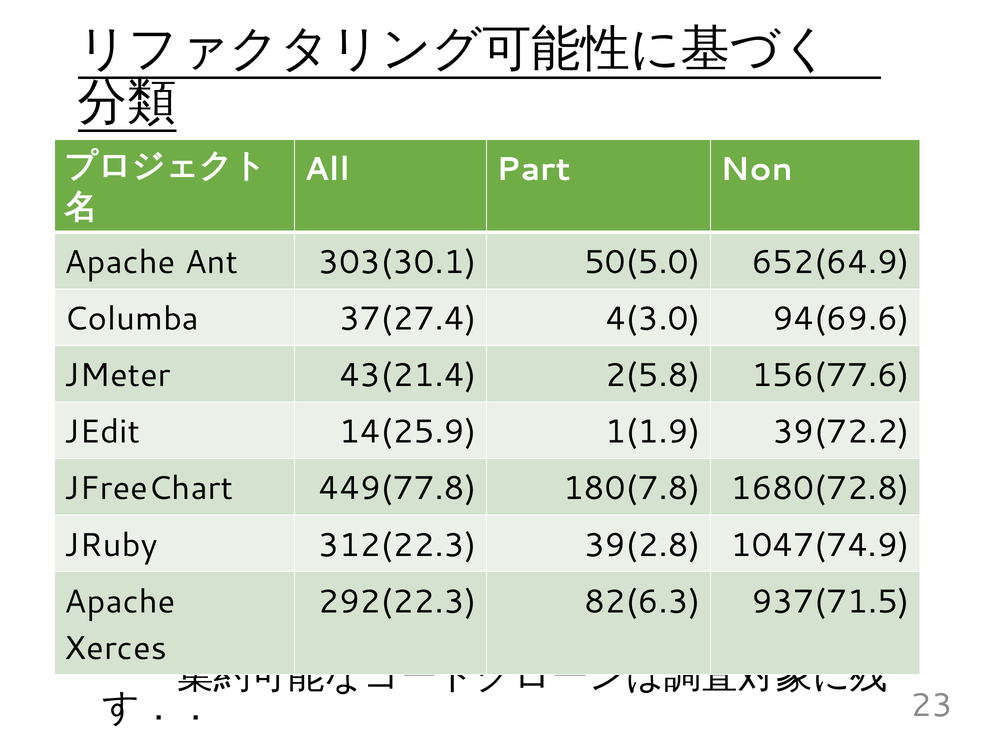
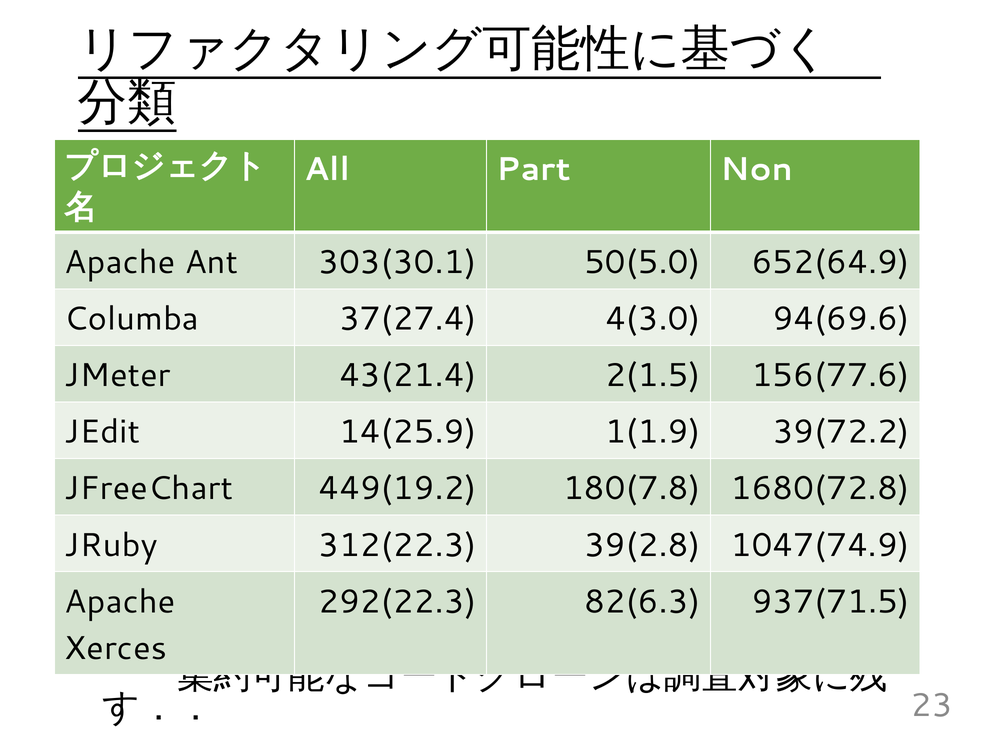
2(5.8: 2(5.8 -> 2(1.5
449(77.8: 449(77.8 -> 449(19.2
